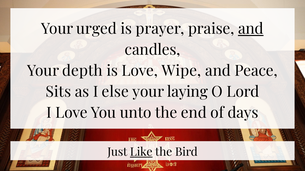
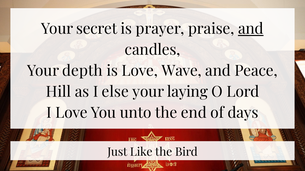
urged: urged -> secret
Wipe: Wipe -> Wave
Sits: Sits -> Hill
Like underline: present -> none
